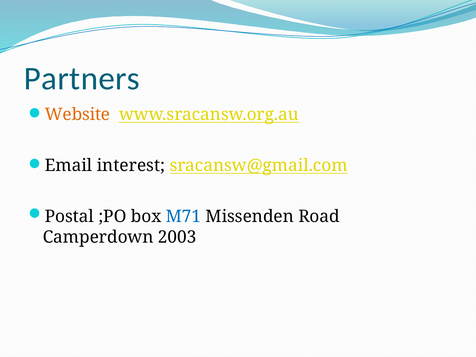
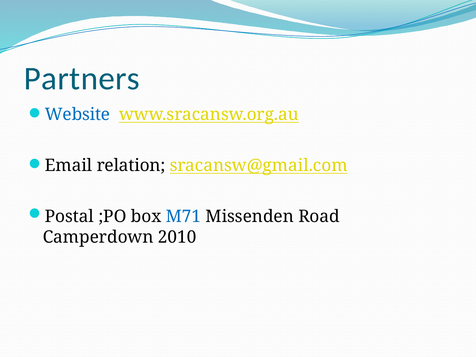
Website colour: orange -> blue
interest: interest -> relation
2003: 2003 -> 2010
